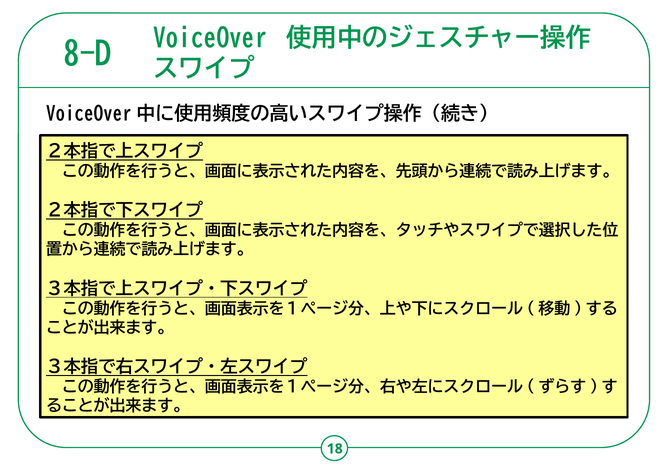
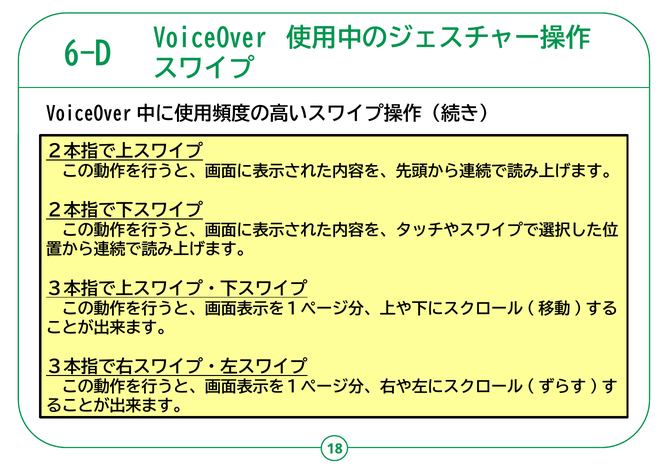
8-D: 8-D -> 6-D
